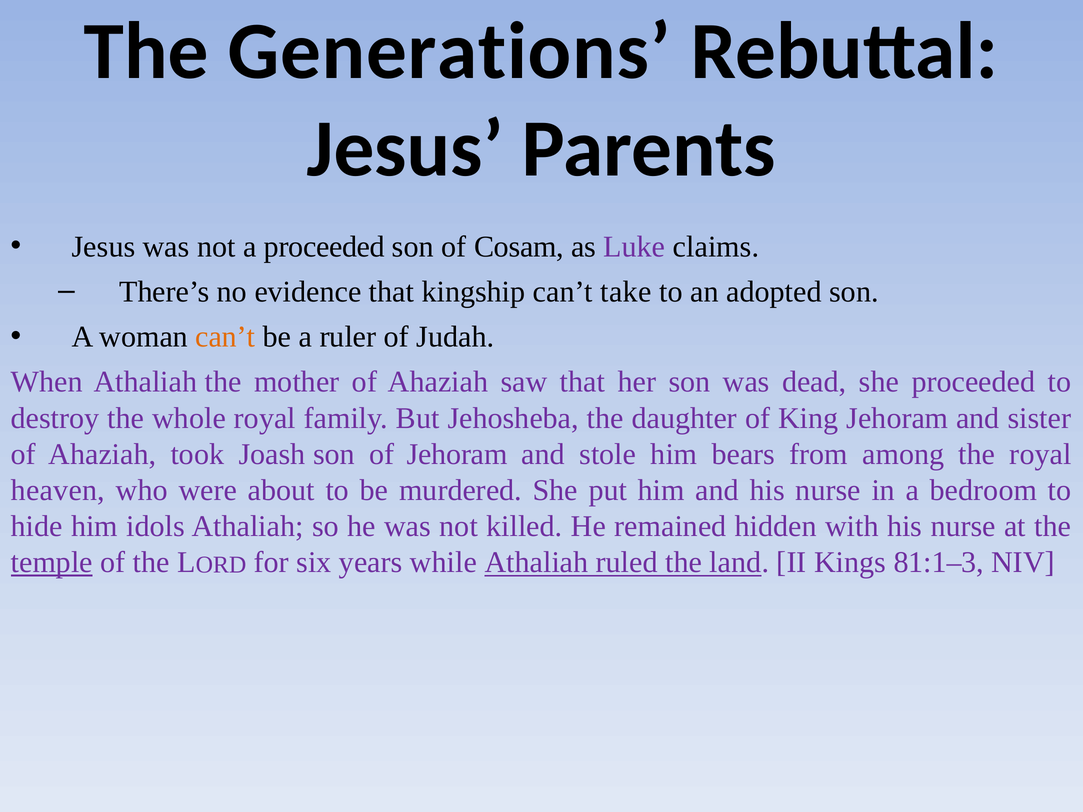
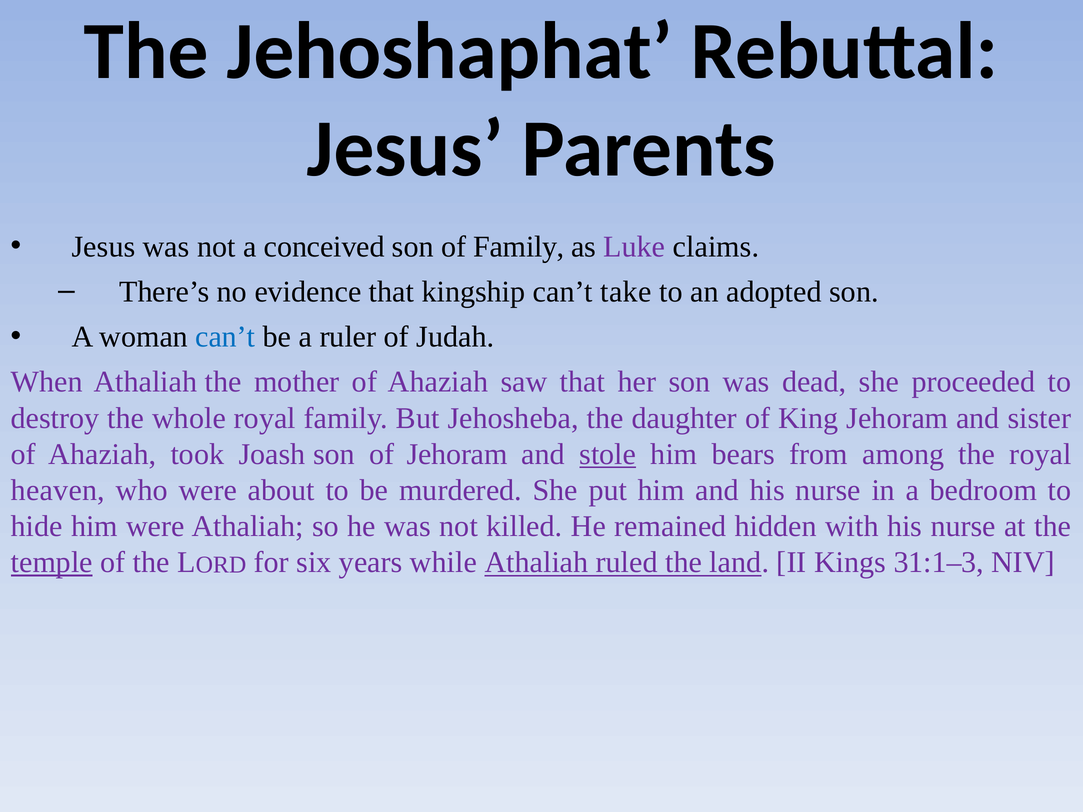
Generations: Generations -> Jehoshaphat
a proceeded: proceeded -> conceived
of Cosam: Cosam -> Family
can’t at (225, 337) colour: orange -> blue
stole underline: none -> present
him idols: idols -> were
81:1–3: 81:1–3 -> 31:1–3
